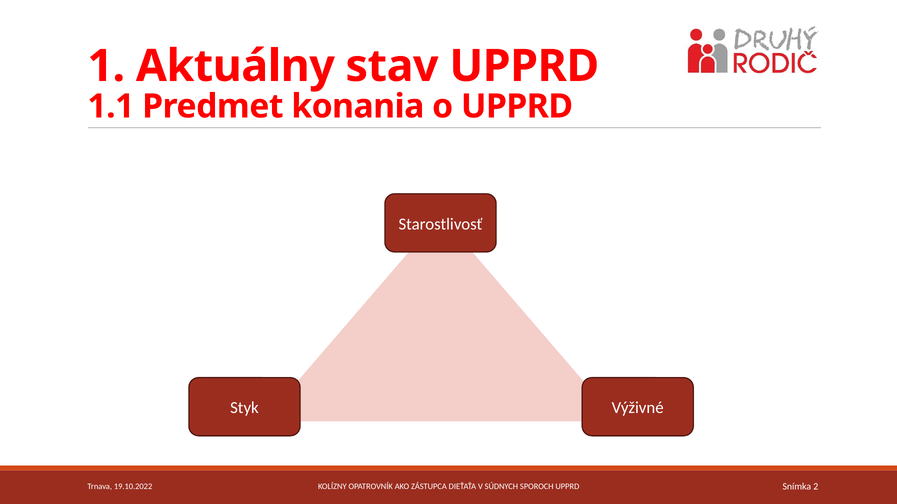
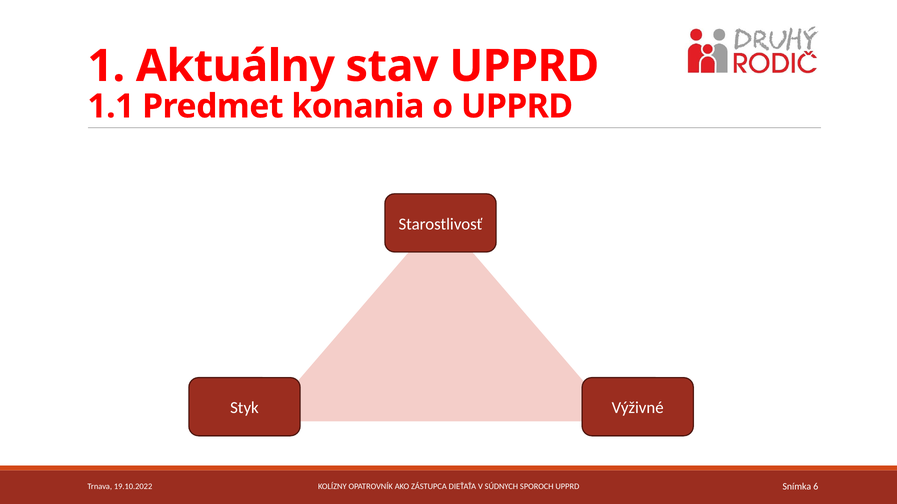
2: 2 -> 6
